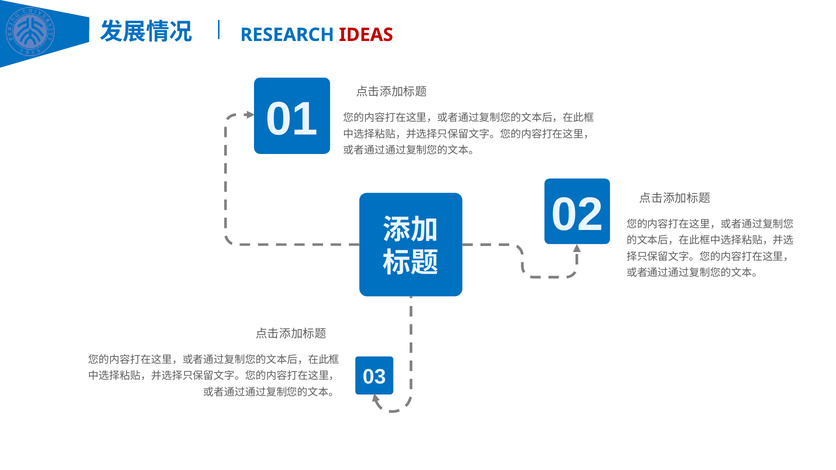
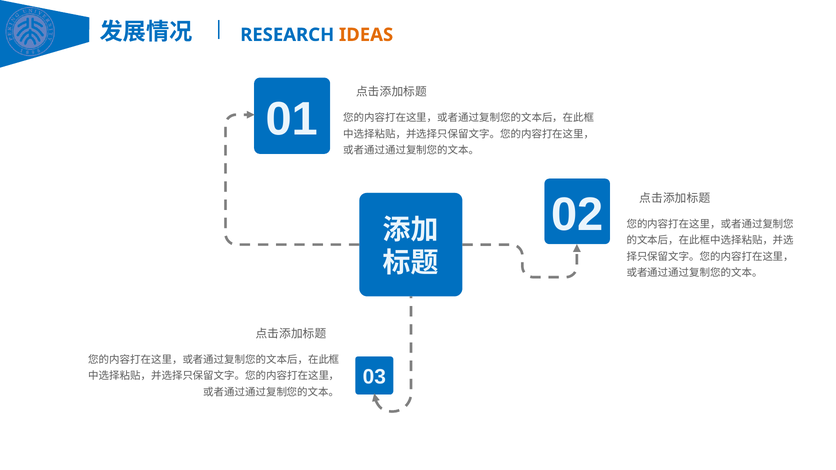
IDEAS colour: red -> orange
